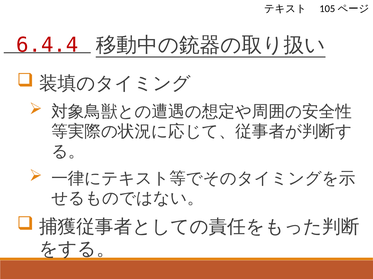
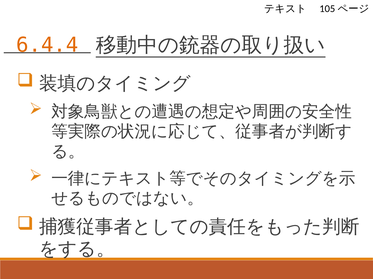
6.4.4 colour: red -> orange
